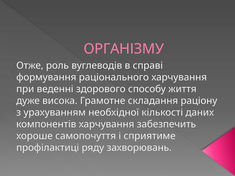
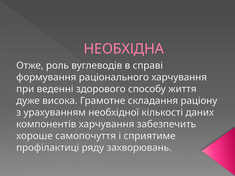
ОРГАНІЗМУ: ОРГАНІЗМУ -> НЕОБХІДНА
